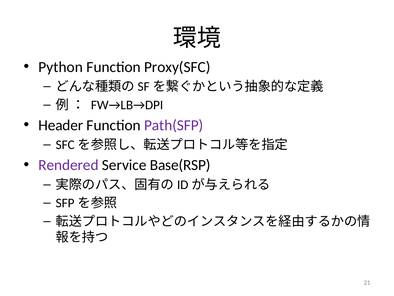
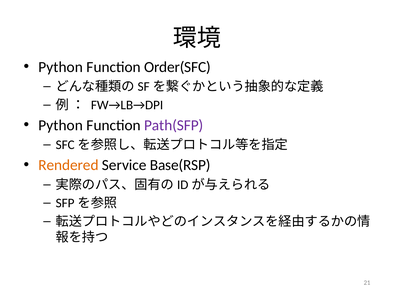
Proxy(SFC: Proxy(SFC -> Order(SFC
Header at (61, 125): Header -> Python
Rendered colour: purple -> orange
